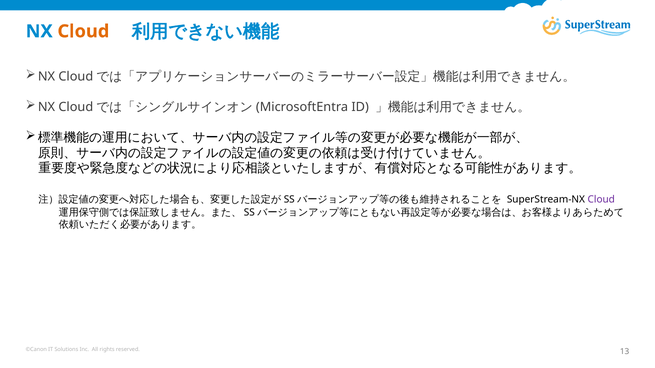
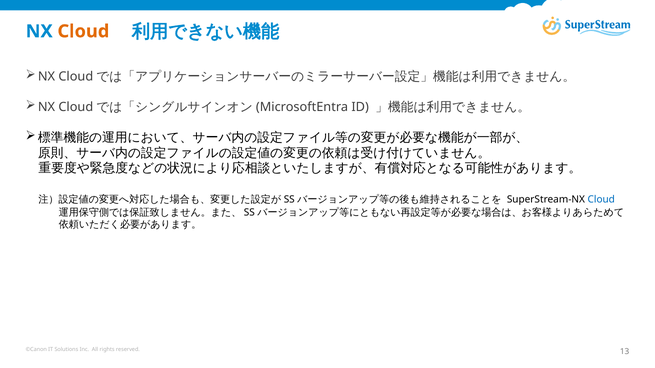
Cloud at (601, 200) colour: purple -> blue
